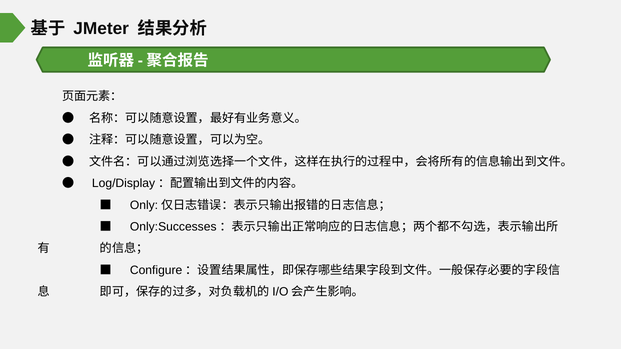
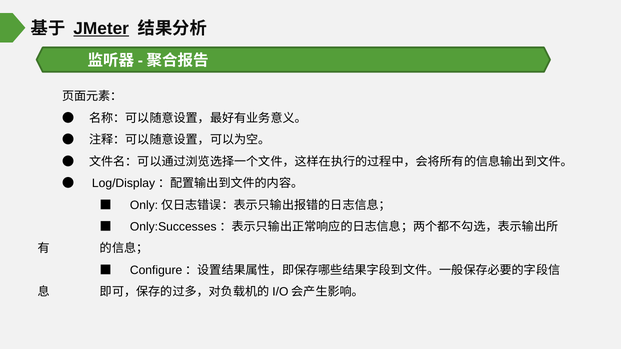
JMeter underline: none -> present
